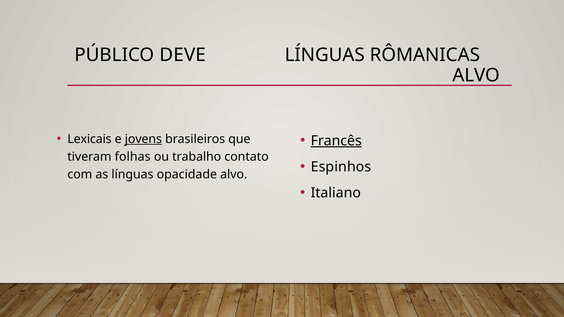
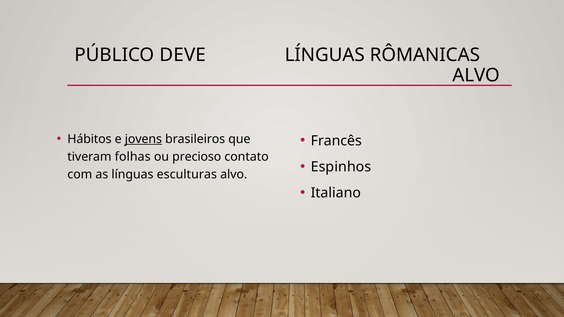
Lexicais: Lexicais -> Hábitos
Francês underline: present -> none
trabalho: trabalho -> precioso
opacidade: opacidade -> esculturas
